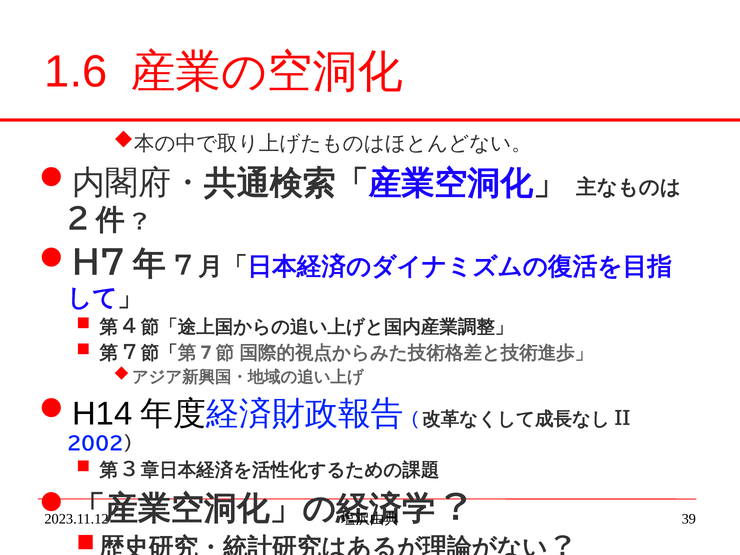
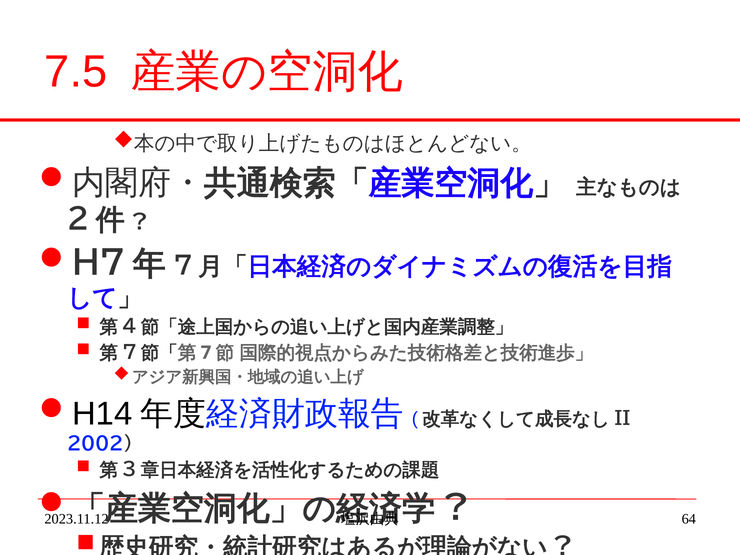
1.6: 1.6 -> 7.5
39: 39 -> 64
